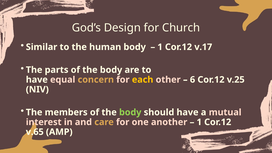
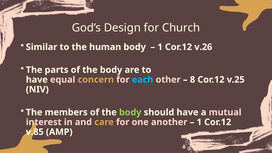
v.17: v.17 -> v.26
each colour: yellow -> light blue
6: 6 -> 8
v.65: v.65 -> v.85
